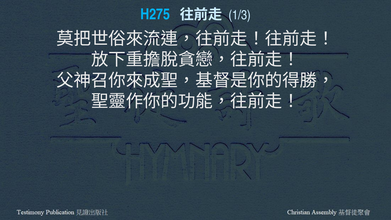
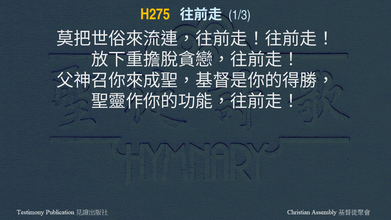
H275 colour: light blue -> yellow
